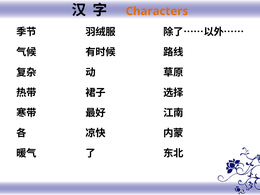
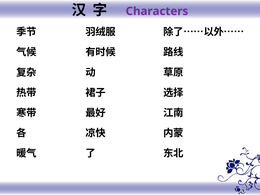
Characters colour: orange -> purple
